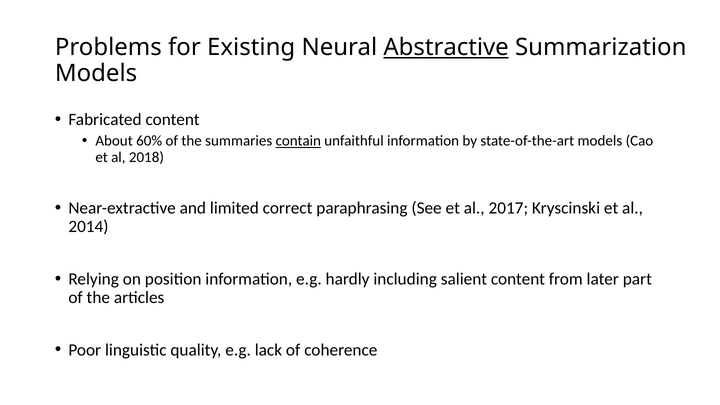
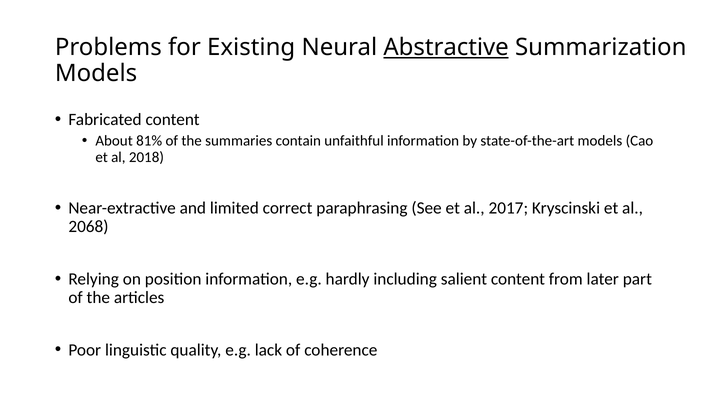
60%: 60% -> 81%
contain underline: present -> none
2014: 2014 -> 2068
